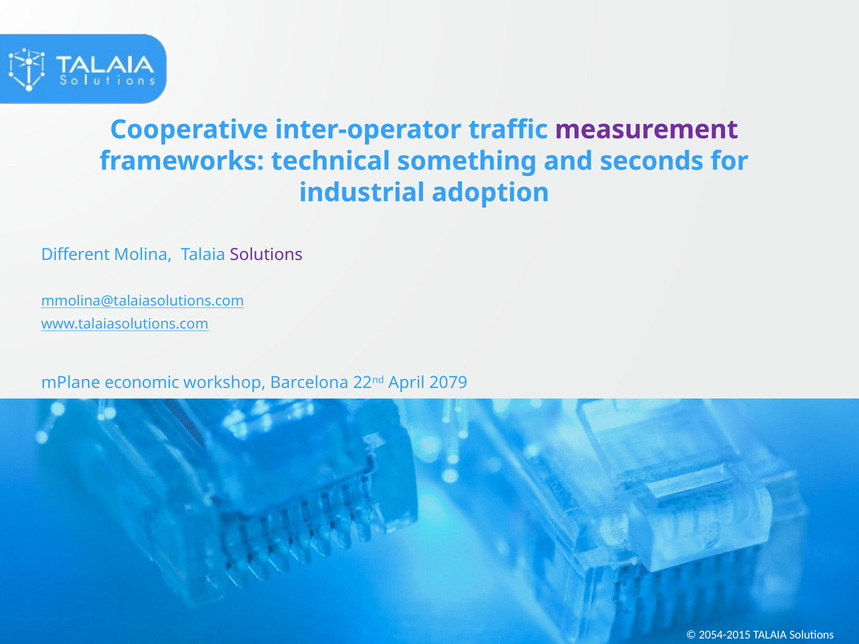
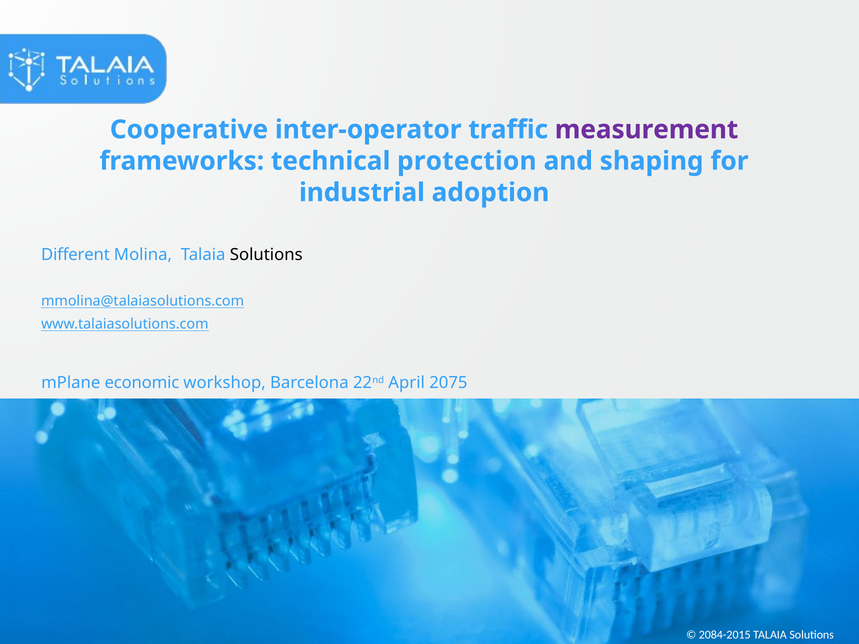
something: something -> protection
seconds: seconds -> shaping
Solutions at (266, 255) colour: purple -> black
2079: 2079 -> 2075
2054-2015: 2054-2015 -> 2084-2015
